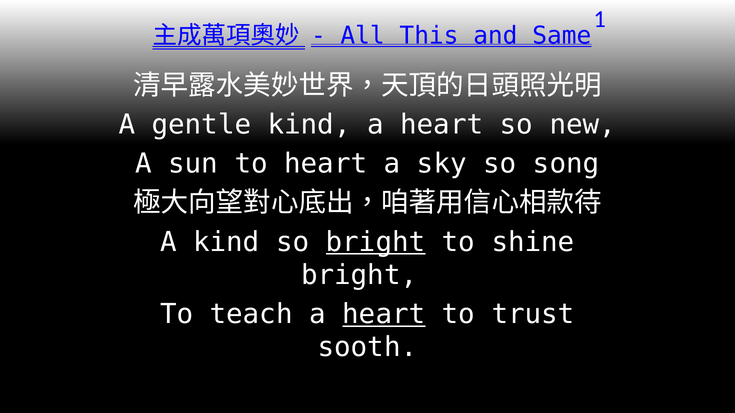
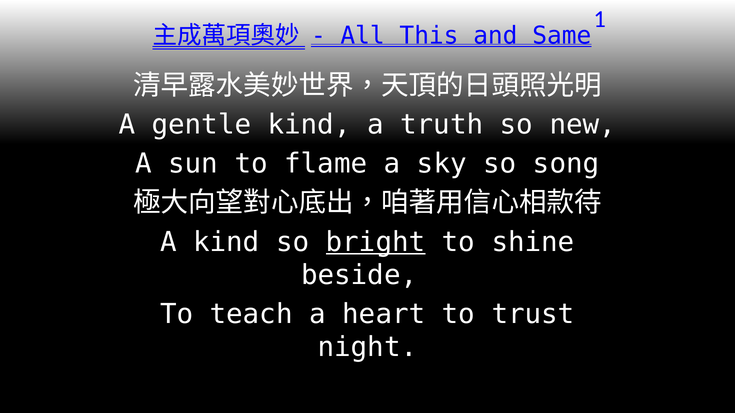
heart at (442, 125): heart -> truth
to heart: heart -> flame
bright at (359, 275): bright -> beside
heart at (384, 315) underline: present -> none
sooth: sooth -> night
